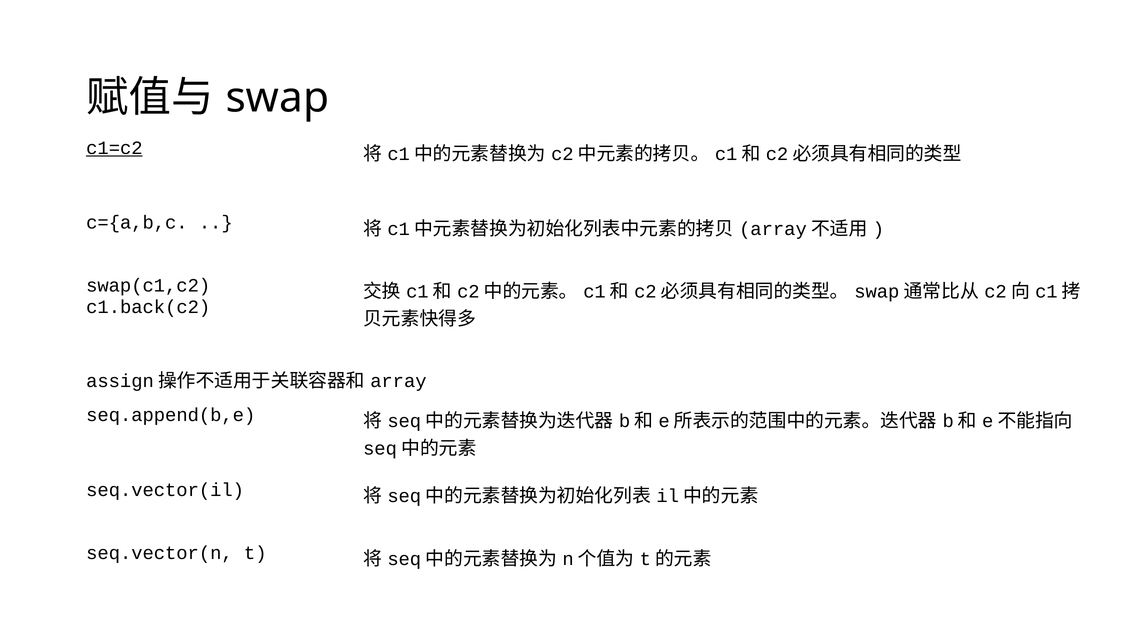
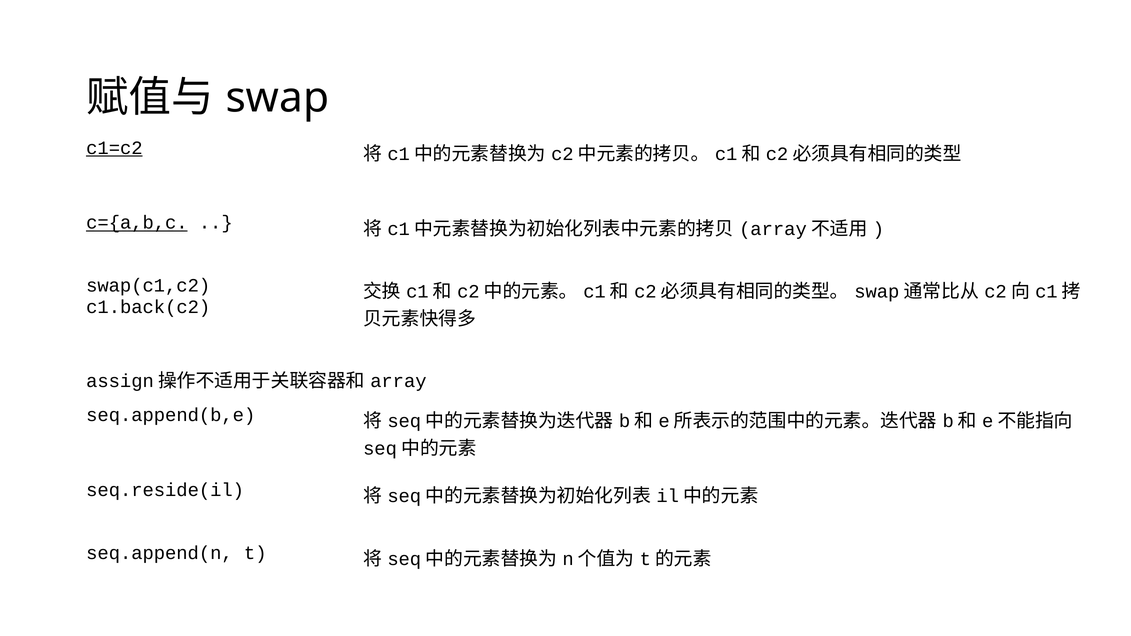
c={a,b,c underline: none -> present
seq.vector(il: seq.vector(il -> seq.reside(il
seq.vector(n: seq.vector(n -> seq.append(n
